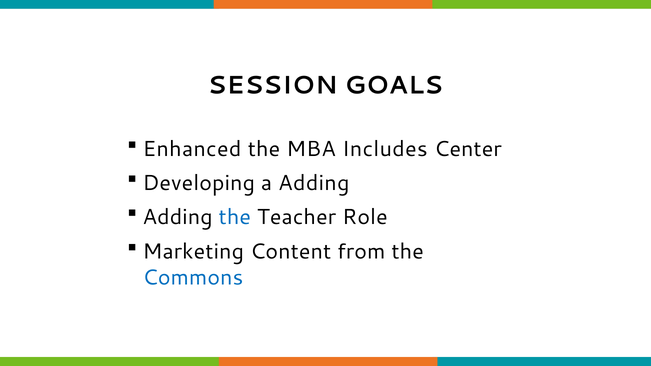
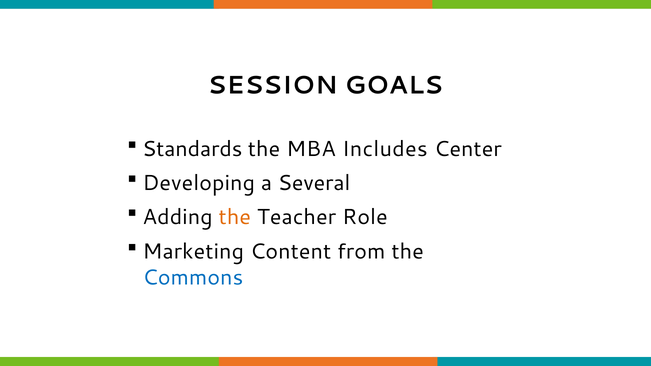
Enhanced: Enhanced -> Standards
a Adding: Adding -> Several
the at (235, 217) colour: blue -> orange
